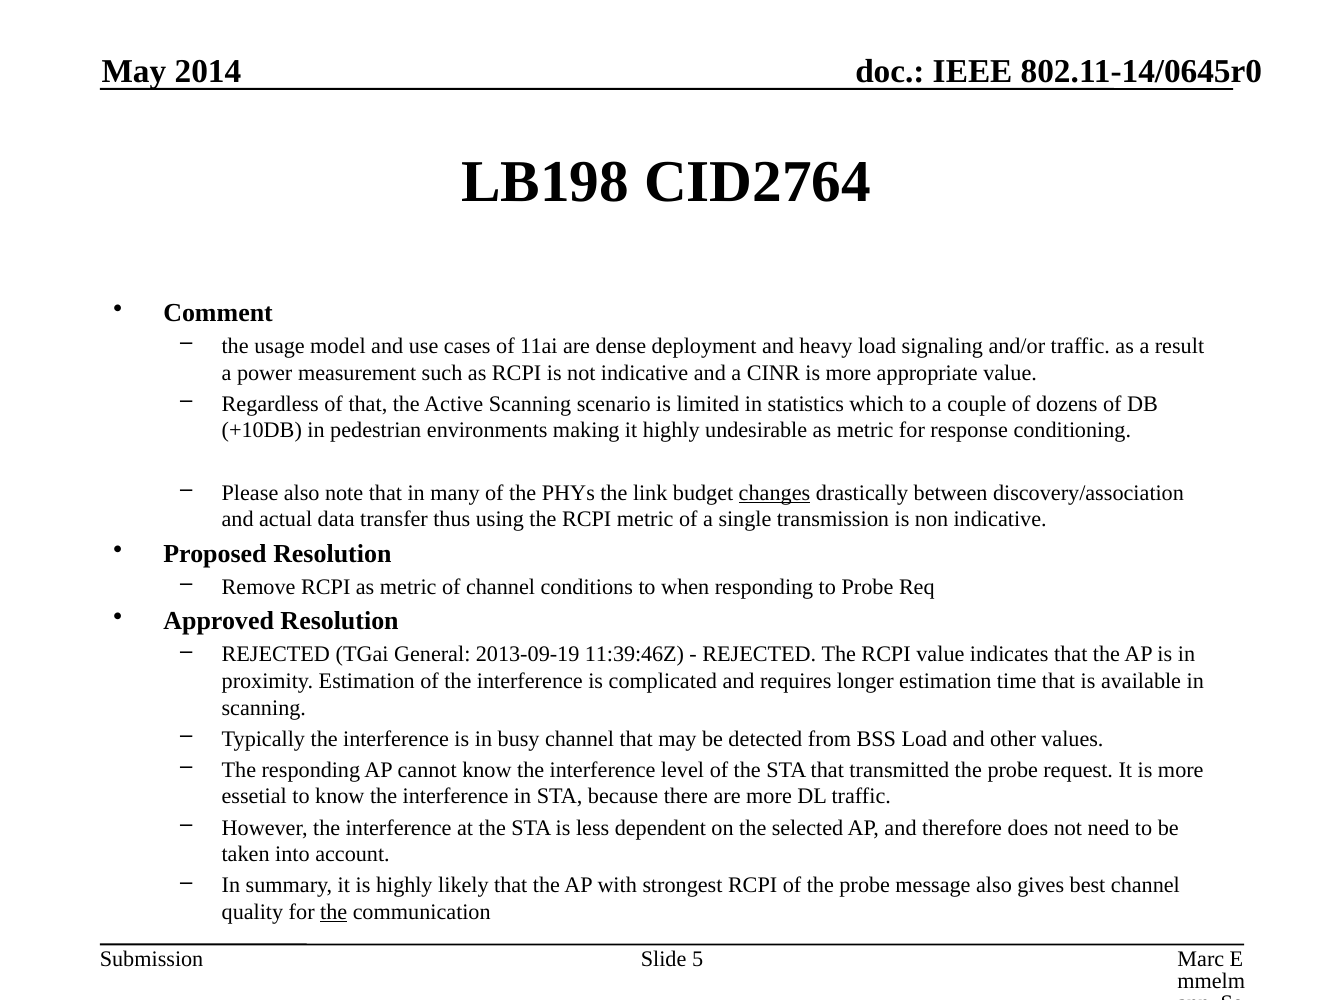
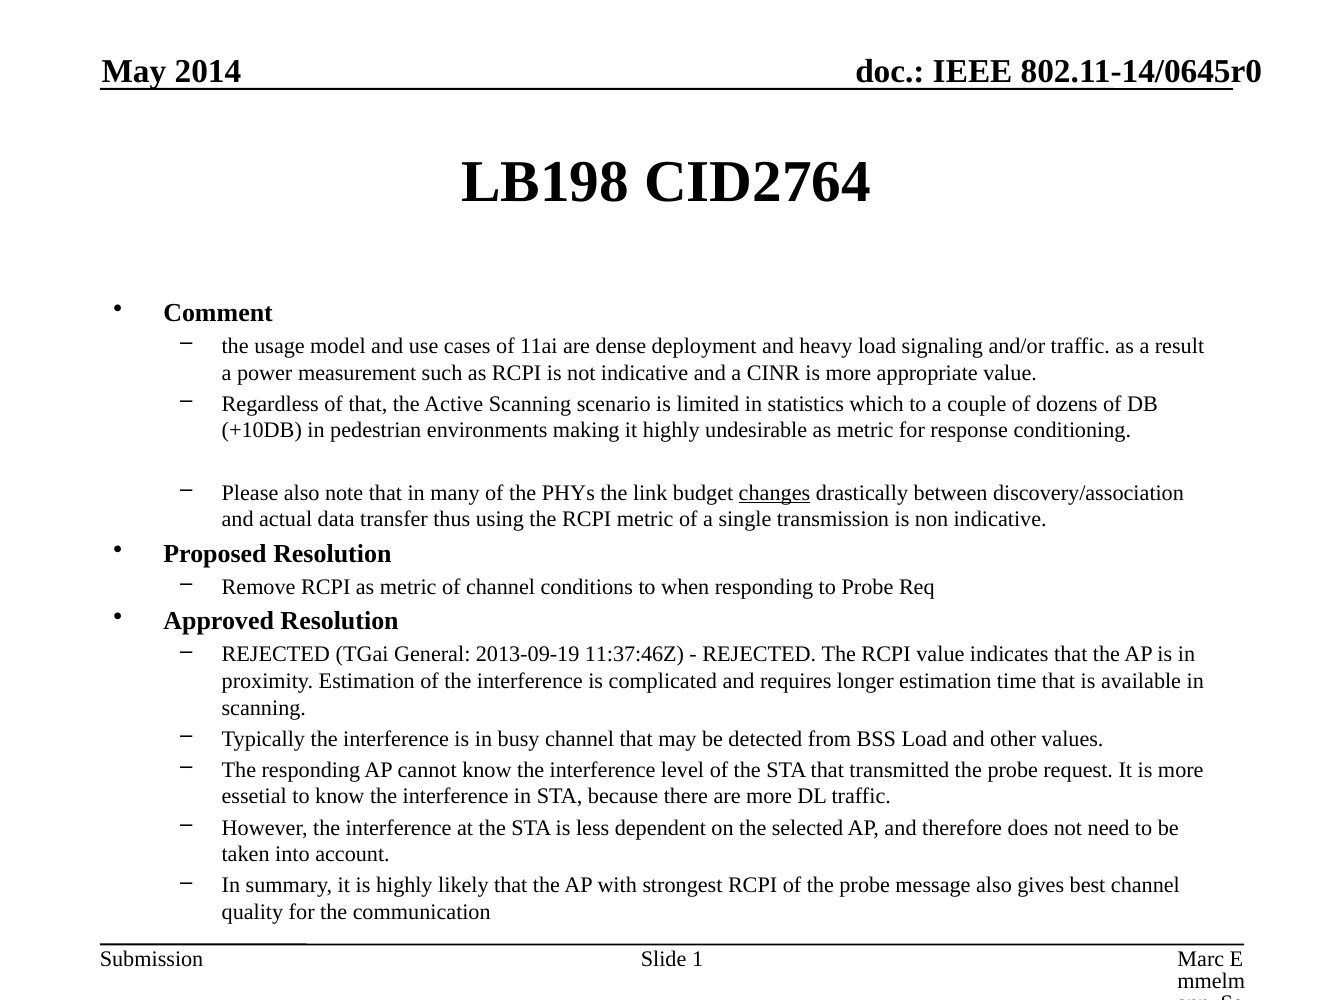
11:39:46Z: 11:39:46Z -> 11:37:46Z
the at (334, 912) underline: present -> none
5: 5 -> 1
